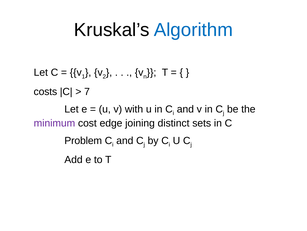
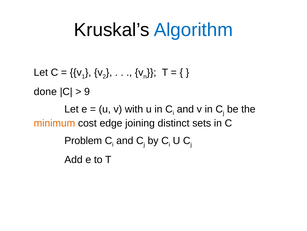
costs: costs -> done
7: 7 -> 9
minimum colour: purple -> orange
